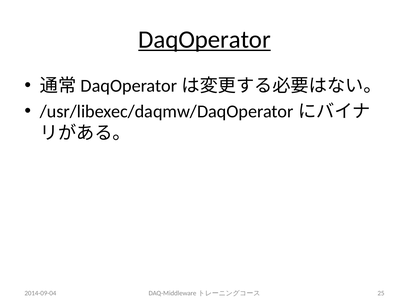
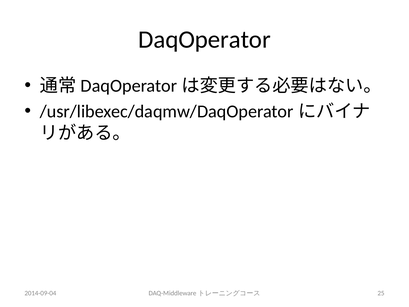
DaqOperator underline: present -> none
